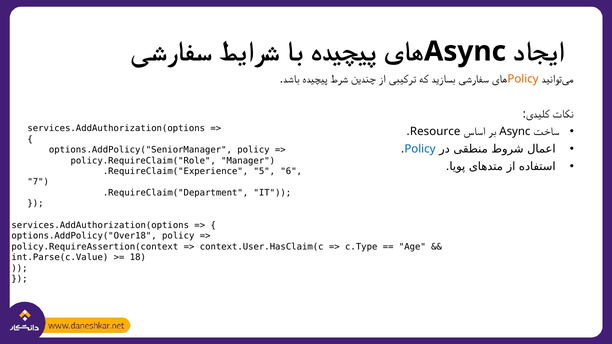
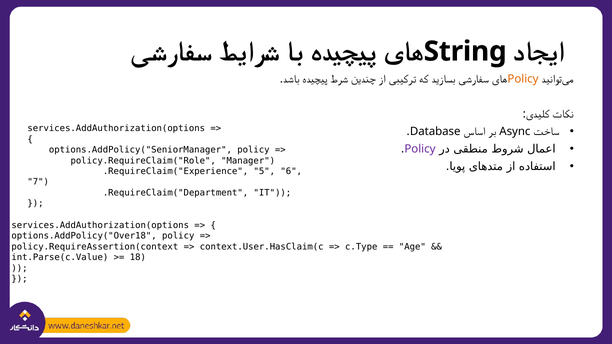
Async at (465, 51): Async -> String
Resource: Resource -> Database
Policy at (420, 149) colour: blue -> purple
